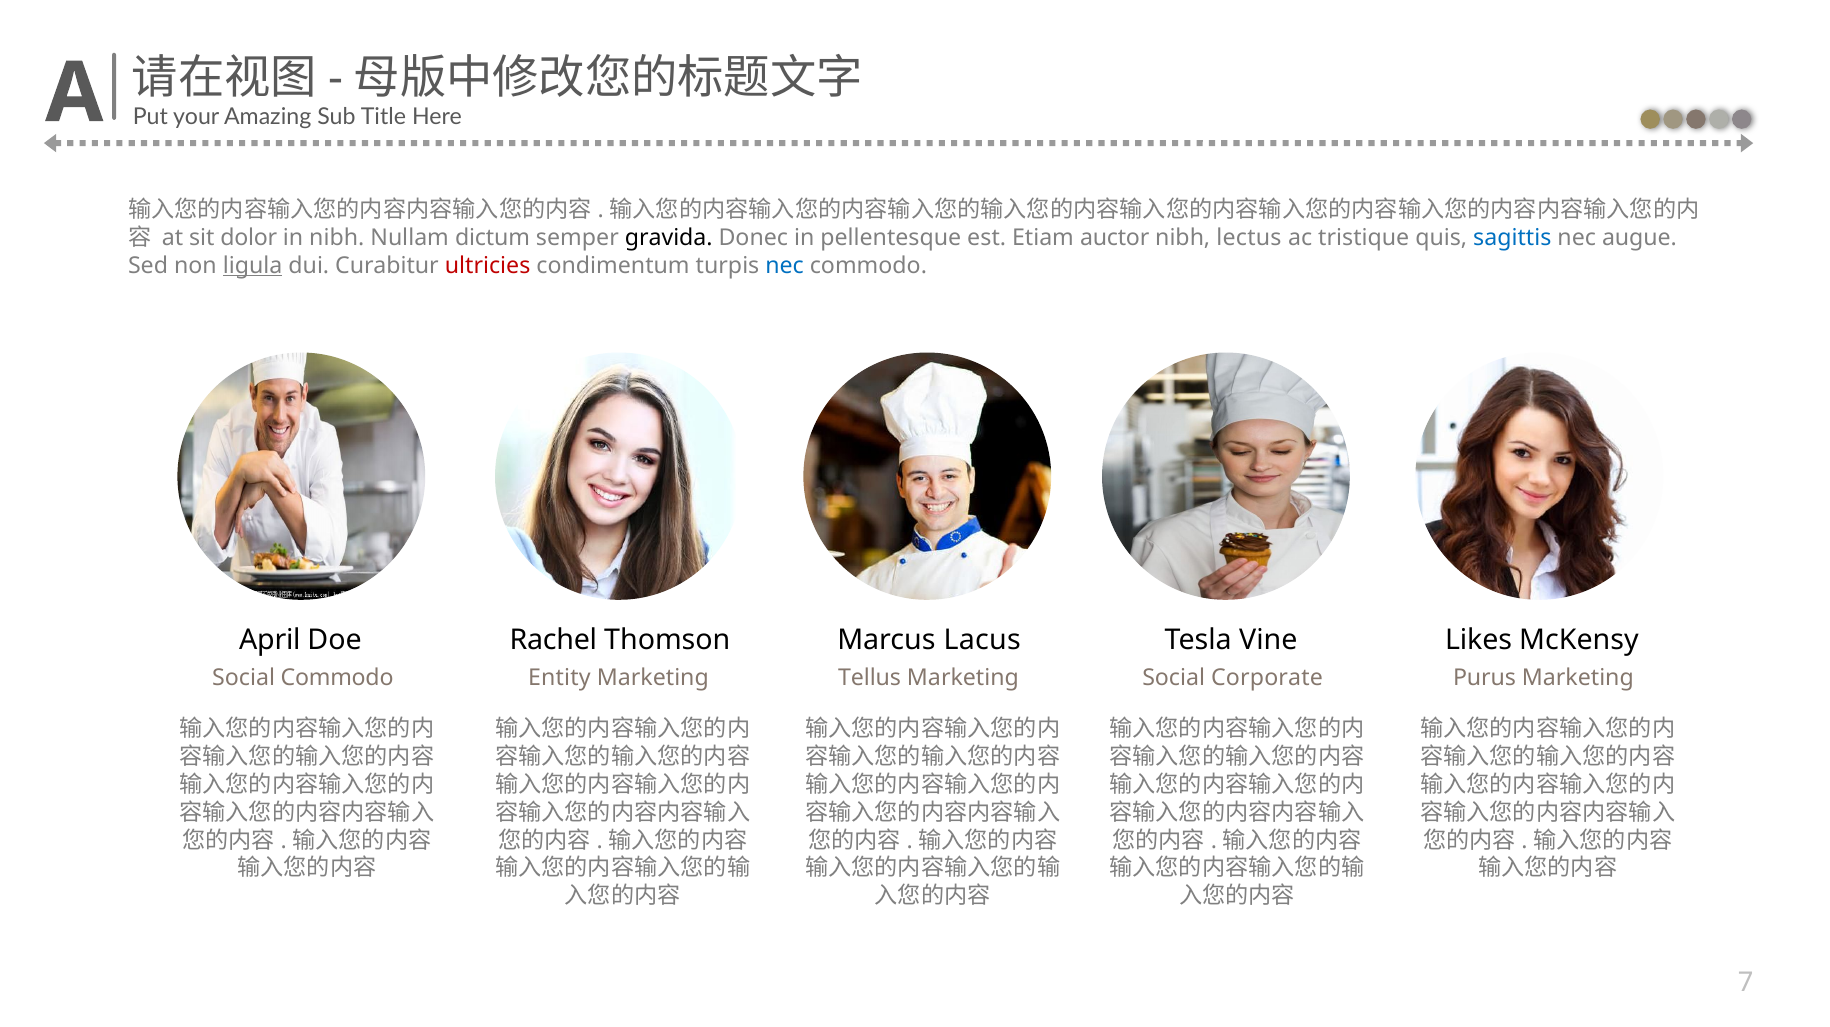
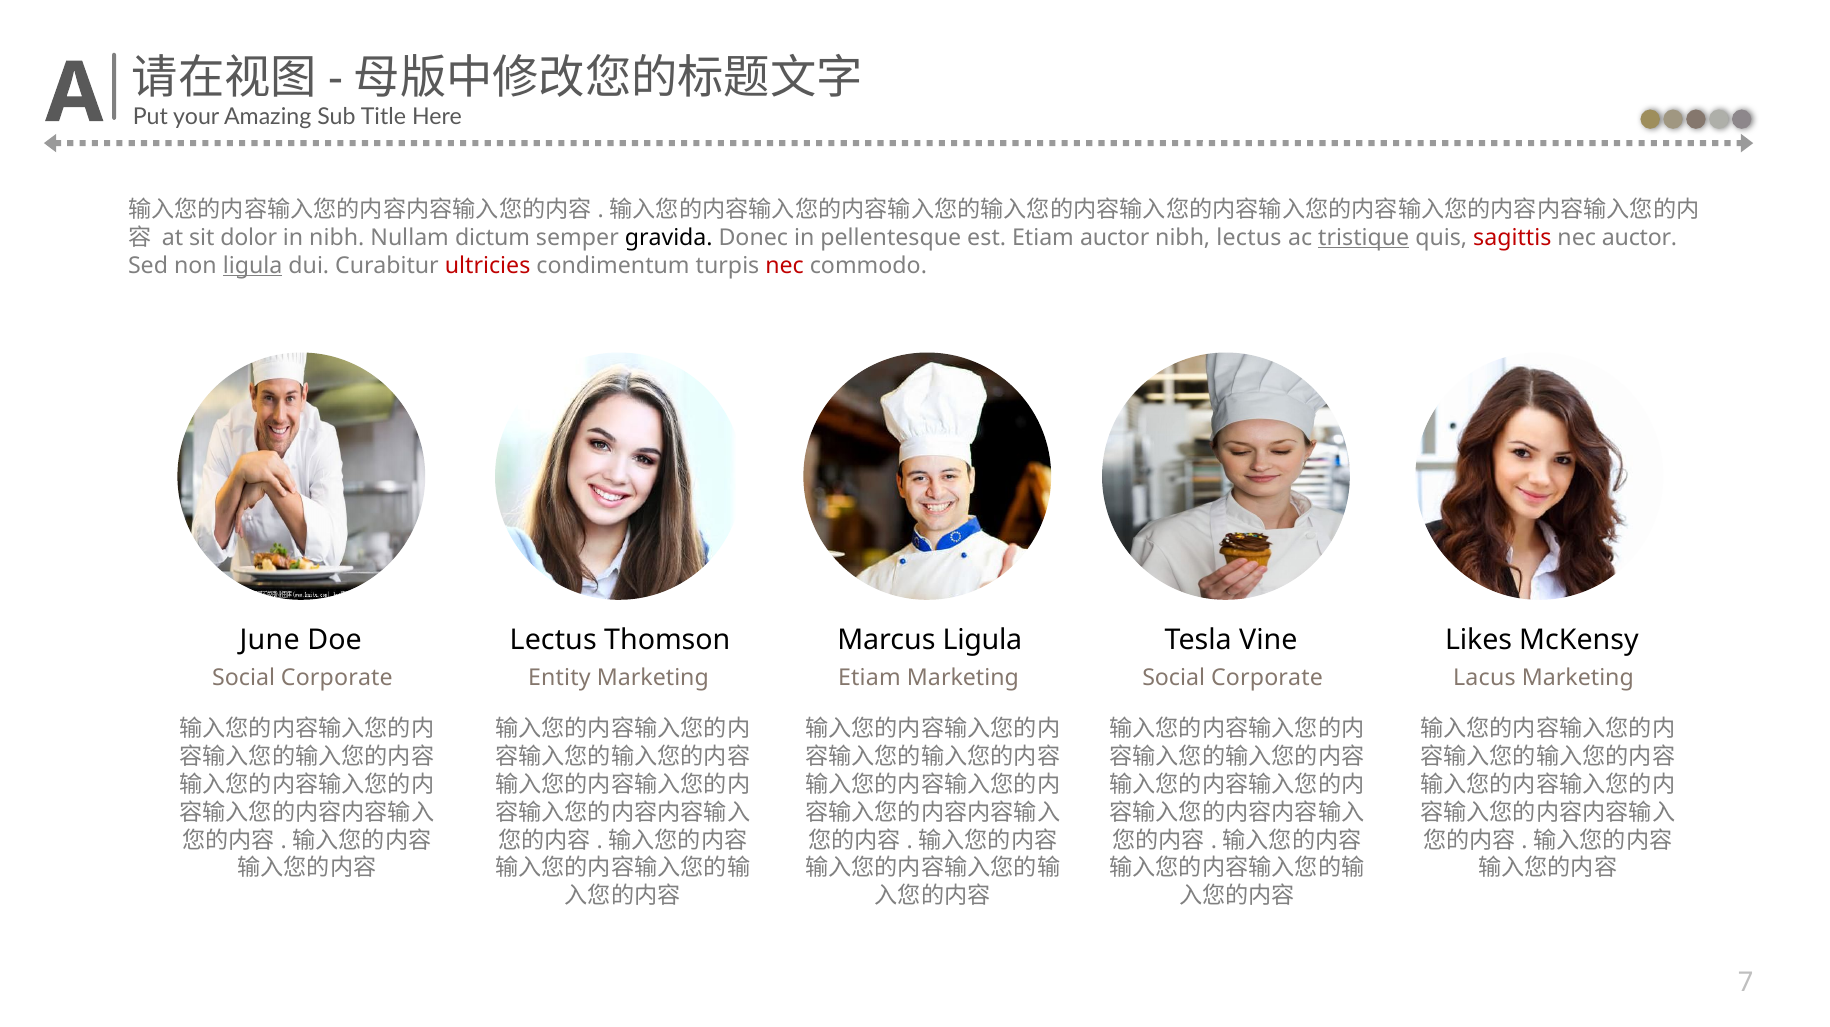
tristique underline: none -> present
sagittis colour: blue -> red
nec augue: augue -> auctor
nec at (785, 266) colour: blue -> red
April: April -> June
Doe Rachel: Rachel -> Lectus
Marcus Lacus: Lacus -> Ligula
Commodo at (337, 677): Commodo -> Corporate
Tellus at (870, 677): Tellus -> Etiam
Purus: Purus -> Lacus
